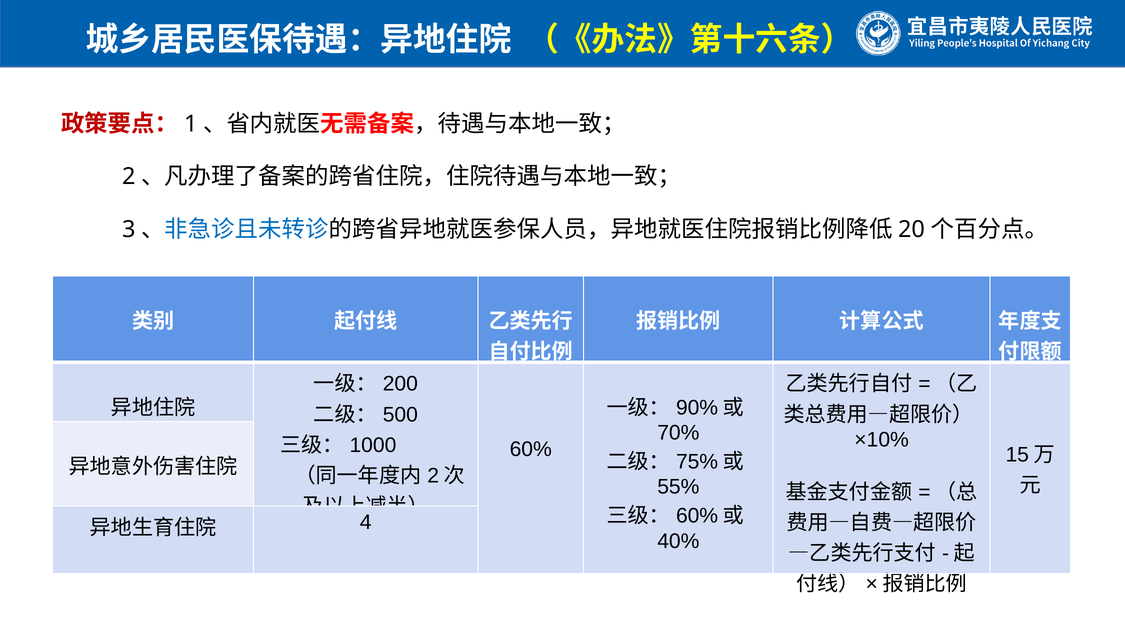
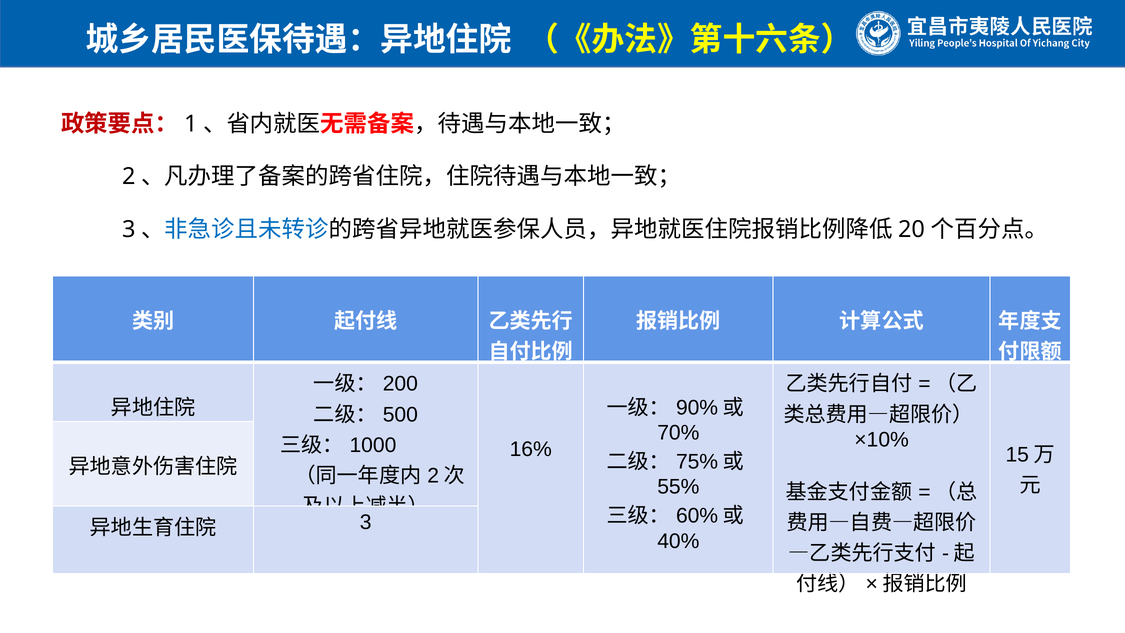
60%: 60% -> 16%
4 at (366, 522): 4 -> 3
